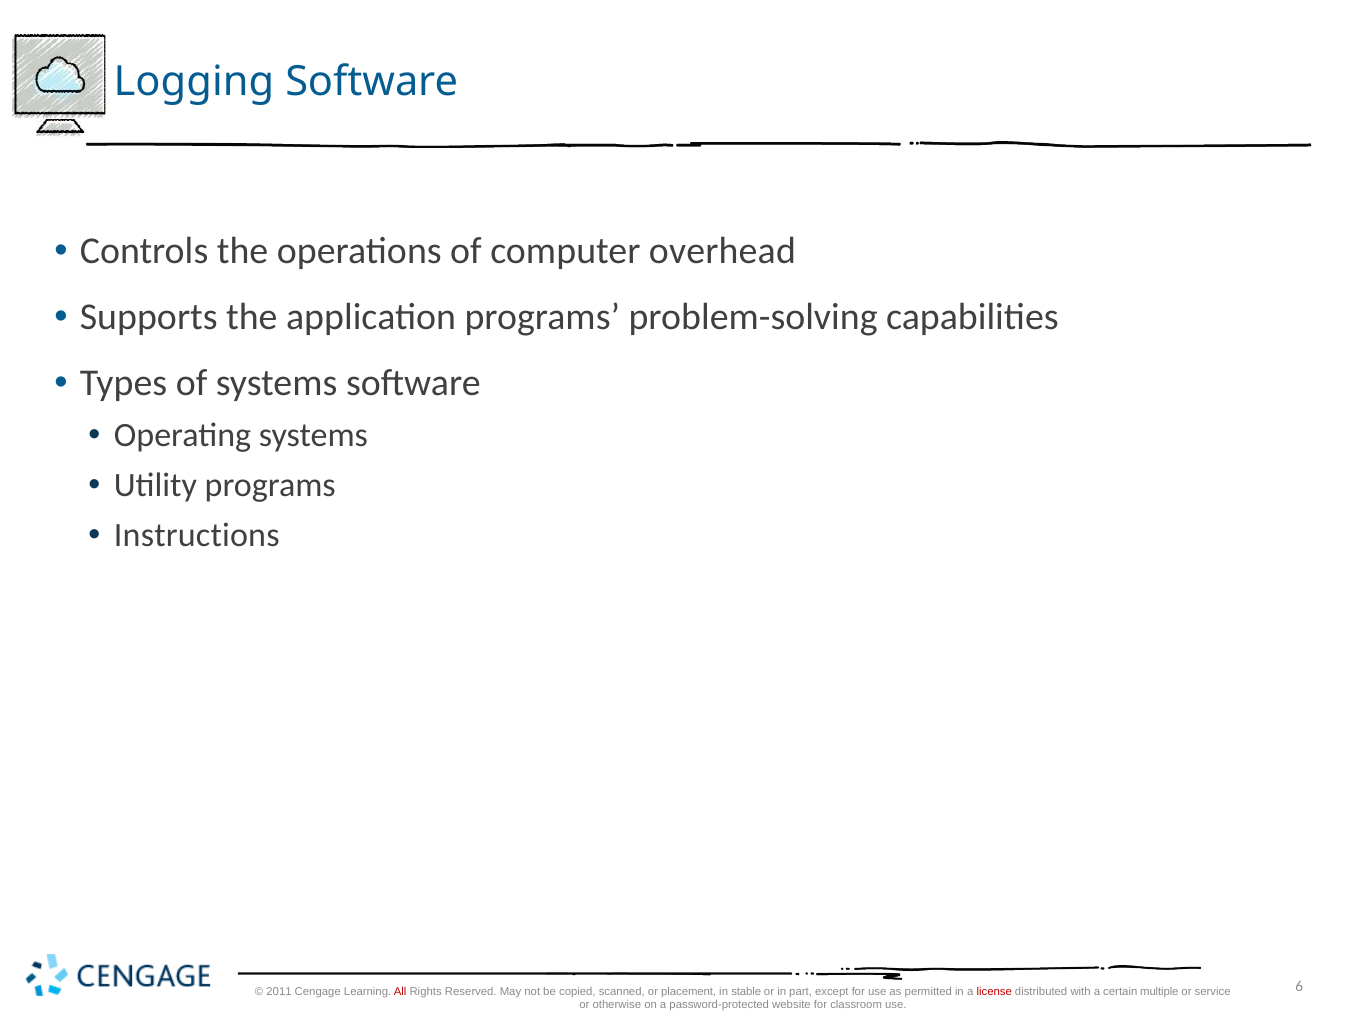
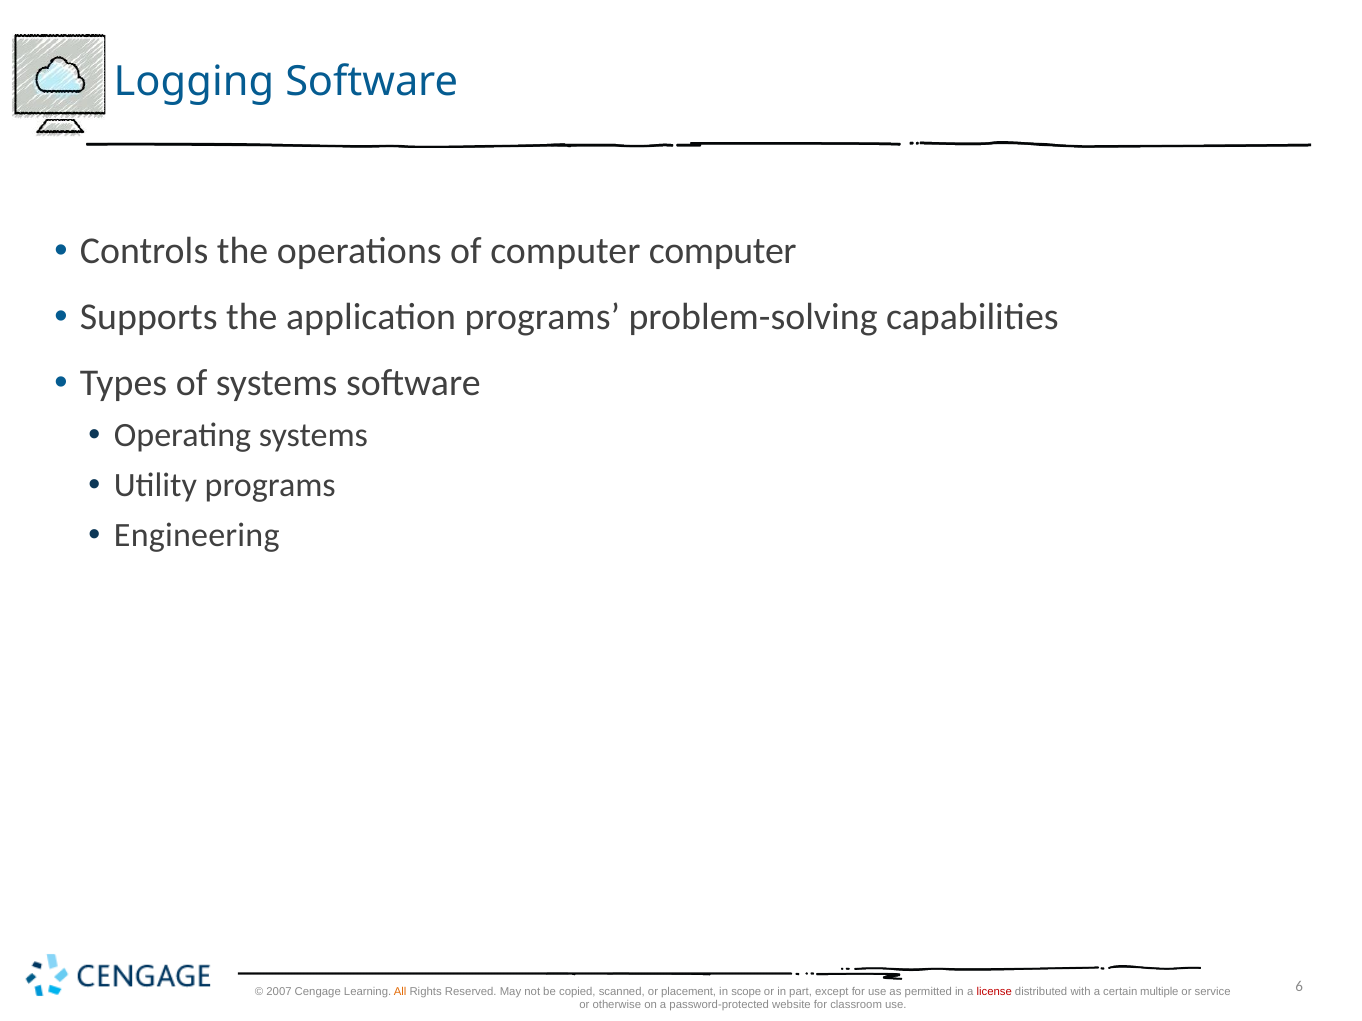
computer overhead: overhead -> computer
Instructions: Instructions -> Engineering
2011: 2011 -> 2007
All colour: red -> orange
stable: stable -> scope
